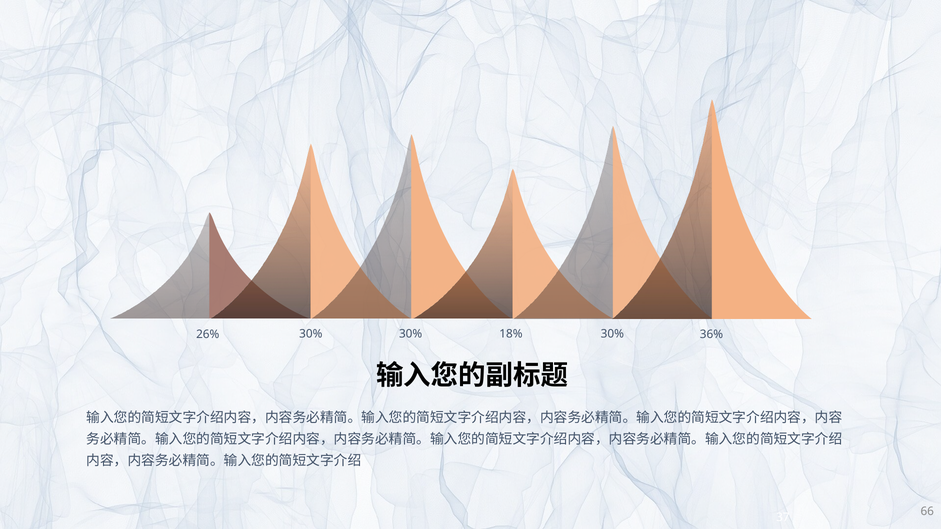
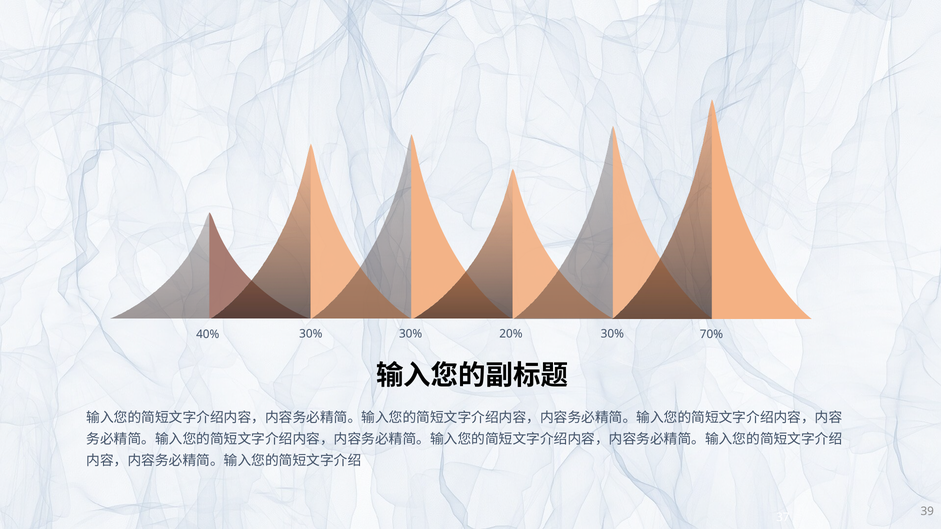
26%: 26% -> 40%
18%: 18% -> 20%
36%: 36% -> 70%
66: 66 -> 39
